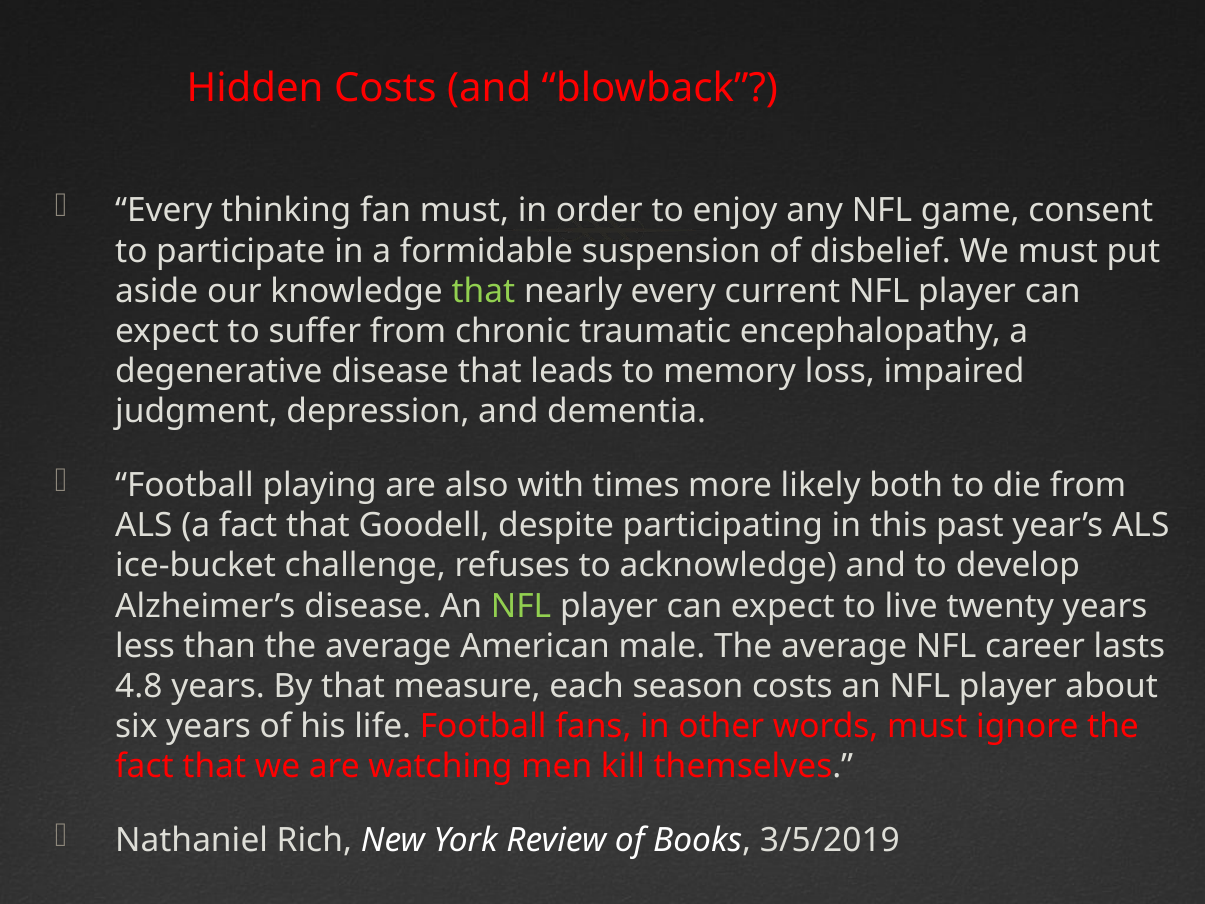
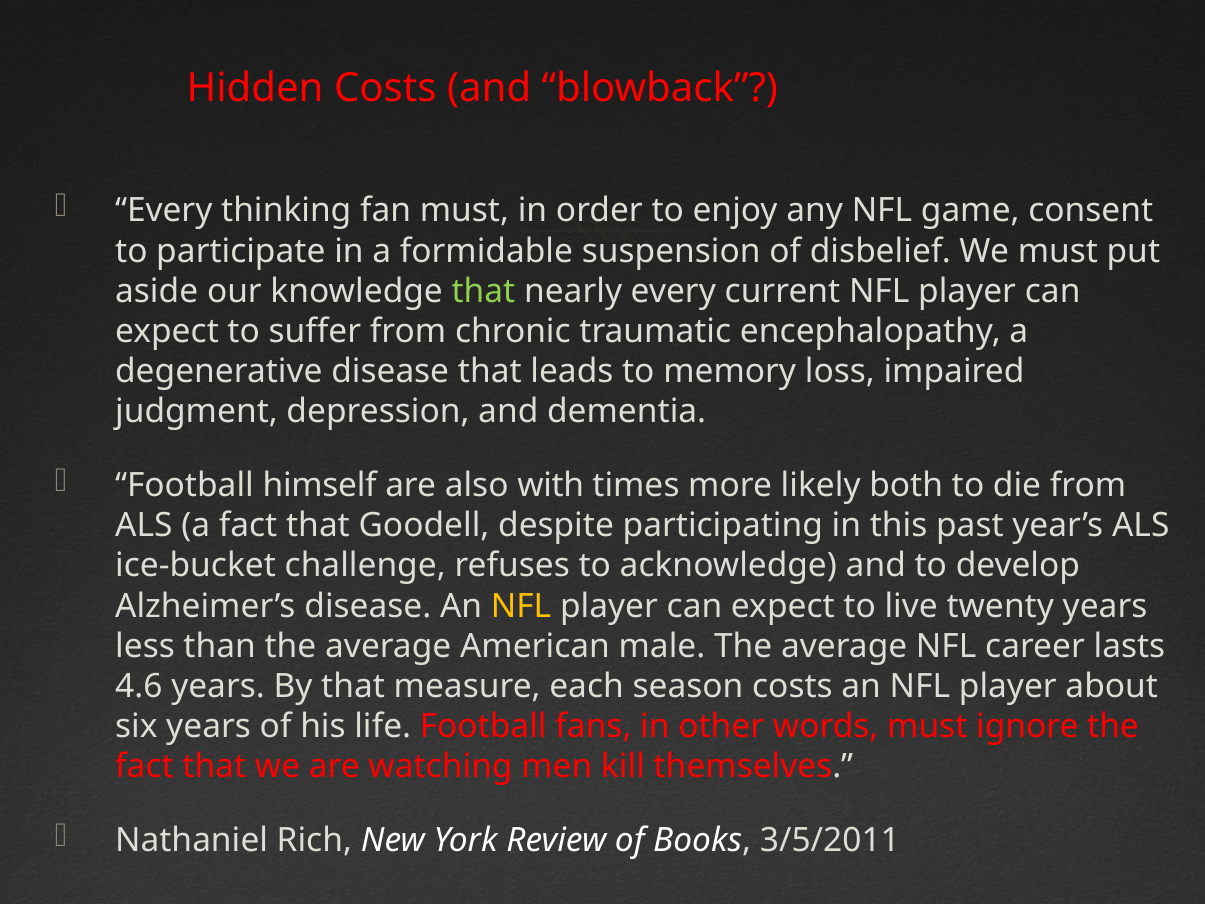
playing: playing -> himself
NFL at (521, 606) colour: light green -> yellow
4.8: 4.8 -> 4.6
3/5/2019: 3/5/2019 -> 3/5/2011
